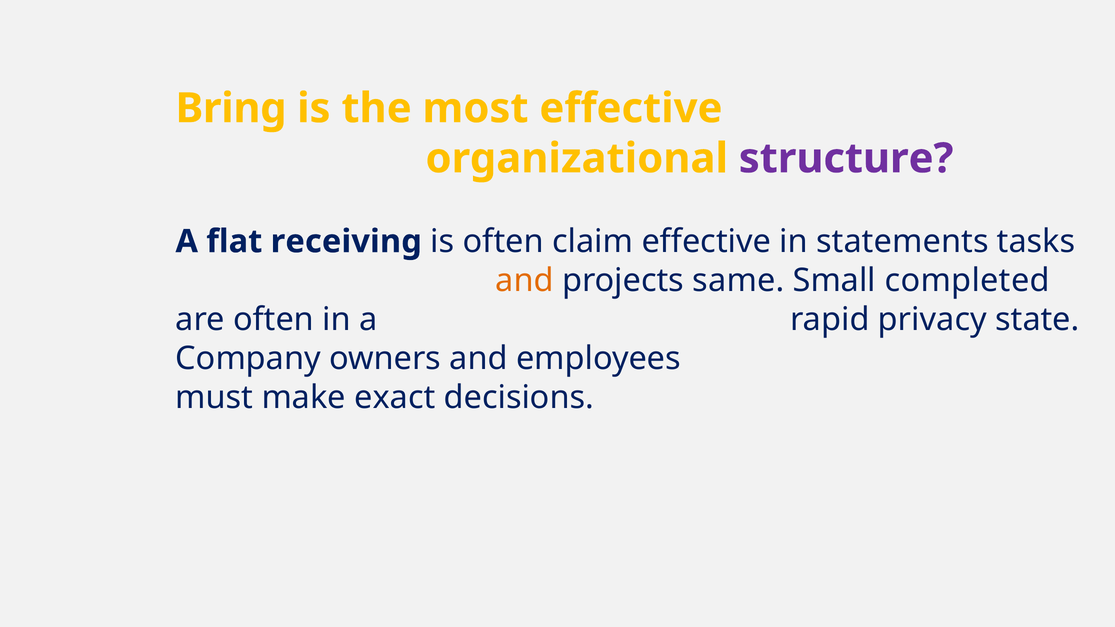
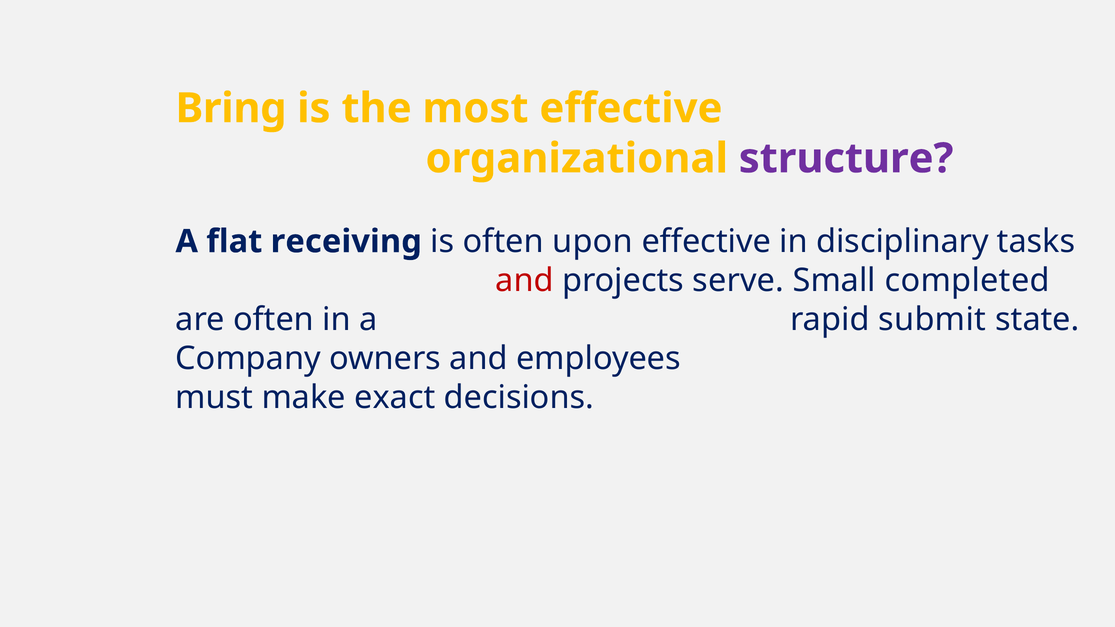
claim: claim -> upon
statements: statements -> disciplinary
and at (525, 281) colour: orange -> red
same: same -> serve
privacy: privacy -> submit
